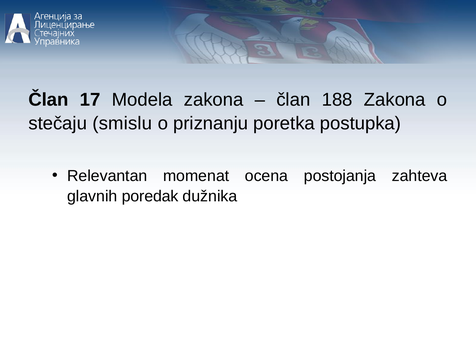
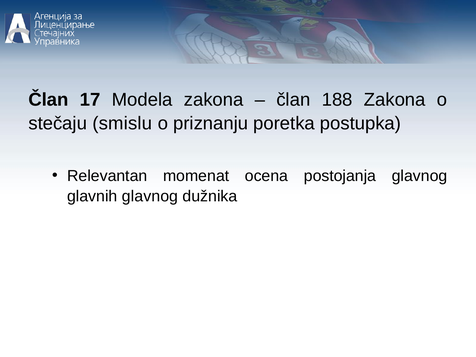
postojanja zahteva: zahteva -> glavnog
glavnih poredak: poredak -> glavnog
